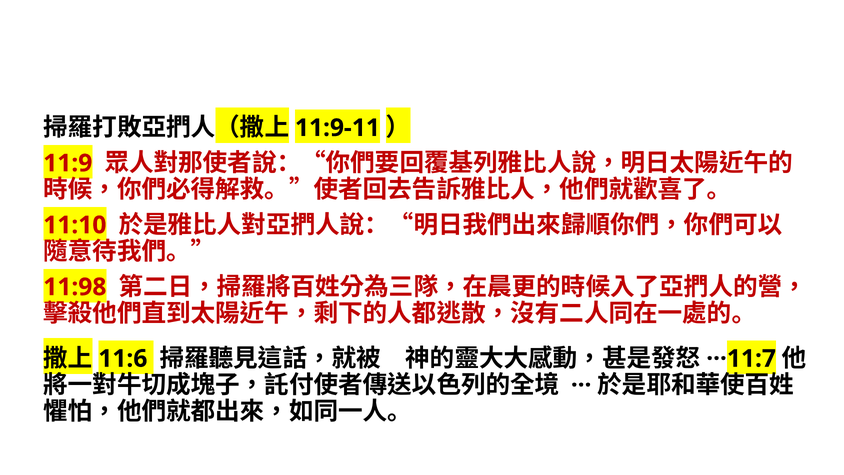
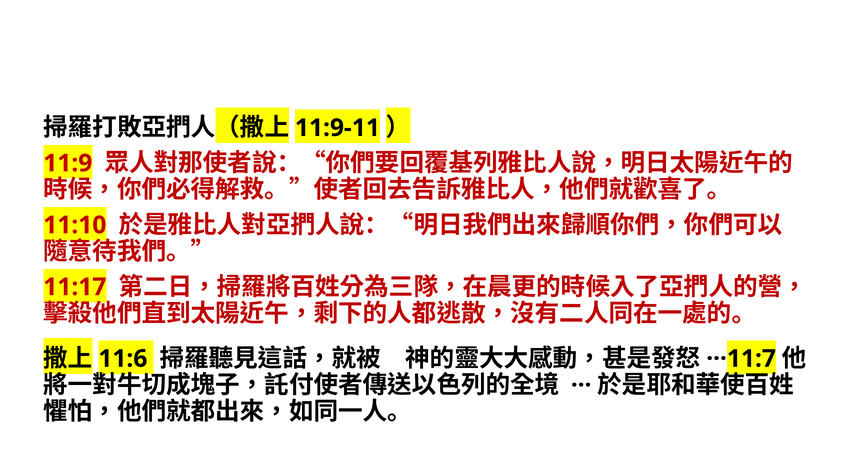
11:98: 11:98 -> 11:17
